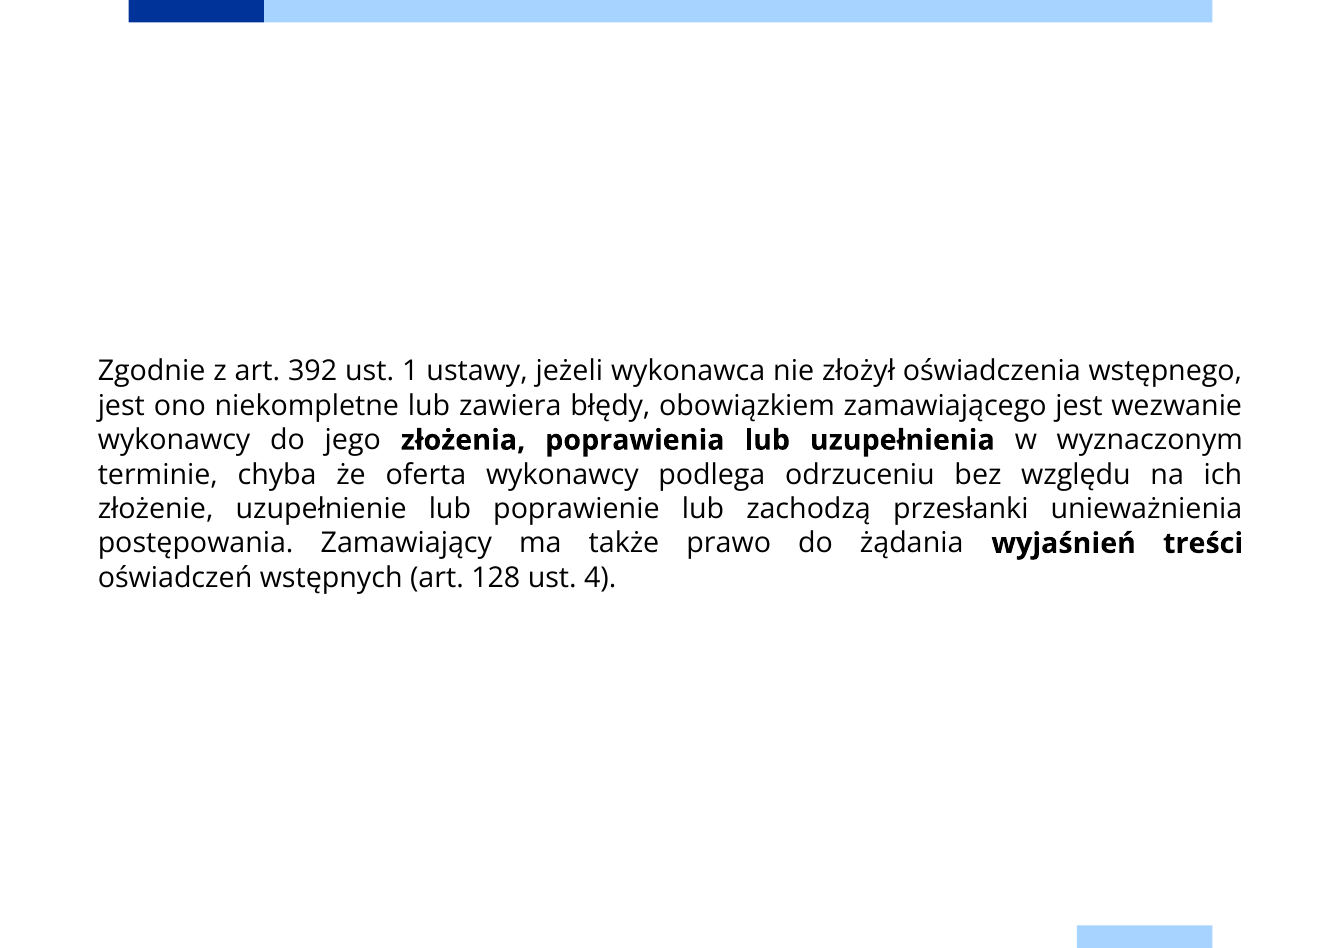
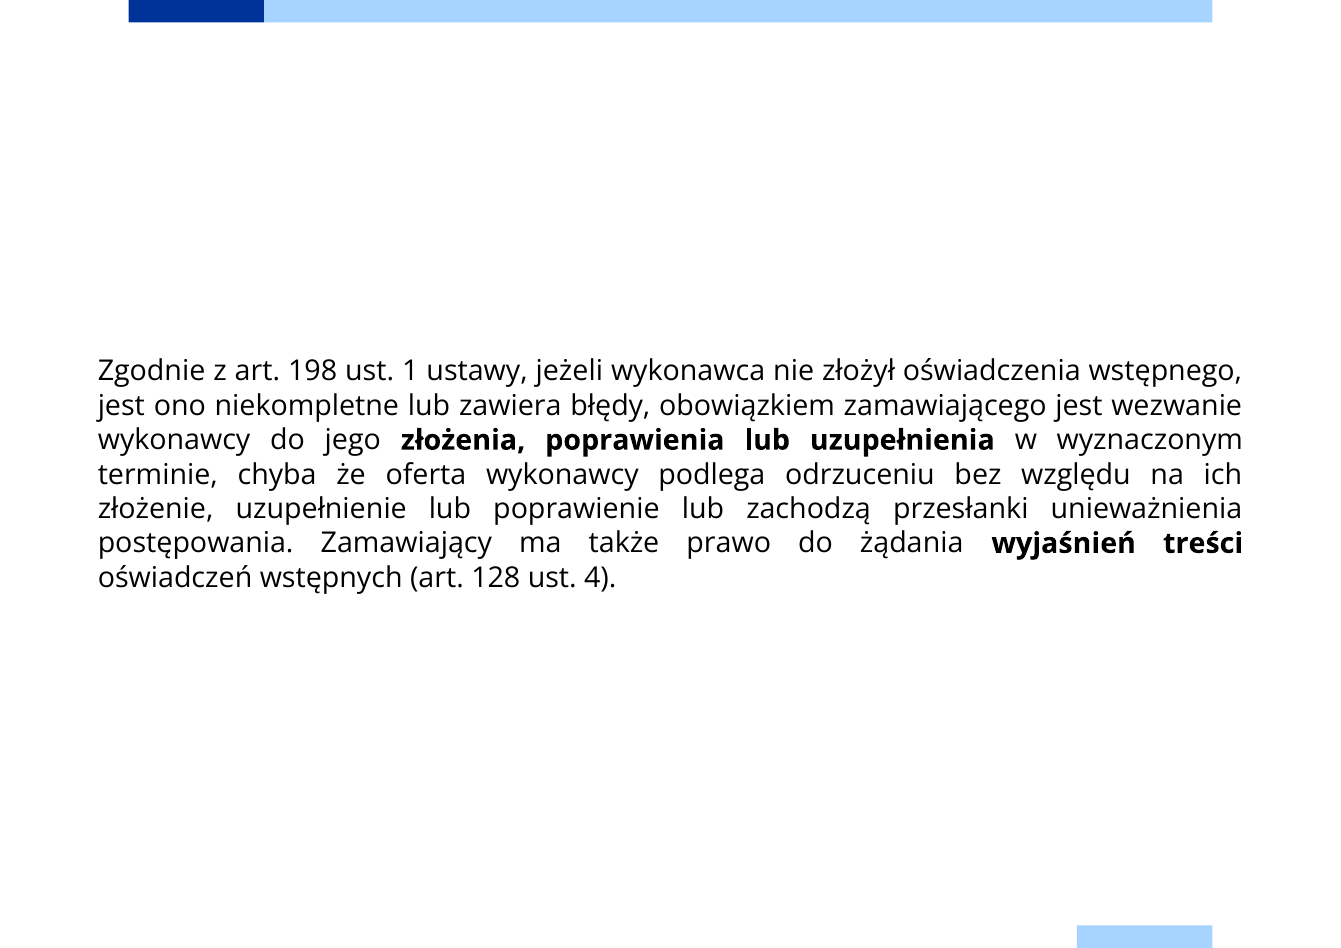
392: 392 -> 198
